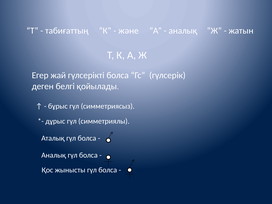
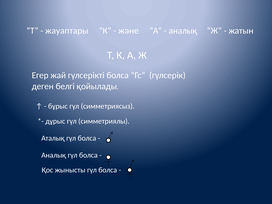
табиғаттың: табиғаттың -> жауаптары
